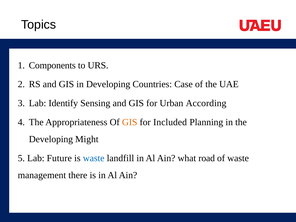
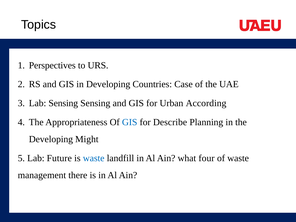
Components: Components -> Perspectives
Lab Identify: Identify -> Sensing
GIS at (130, 122) colour: orange -> blue
Included: Included -> Describe
road: road -> four
